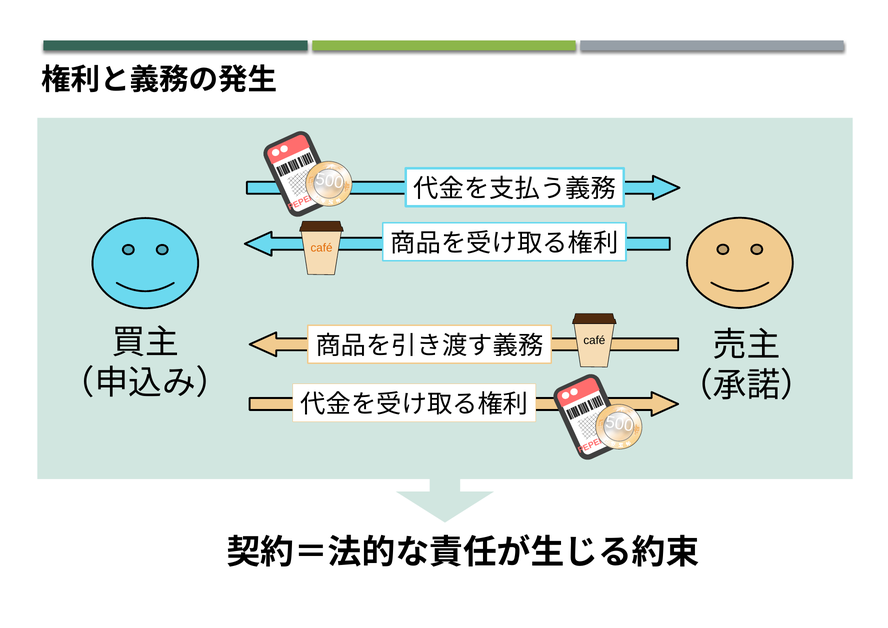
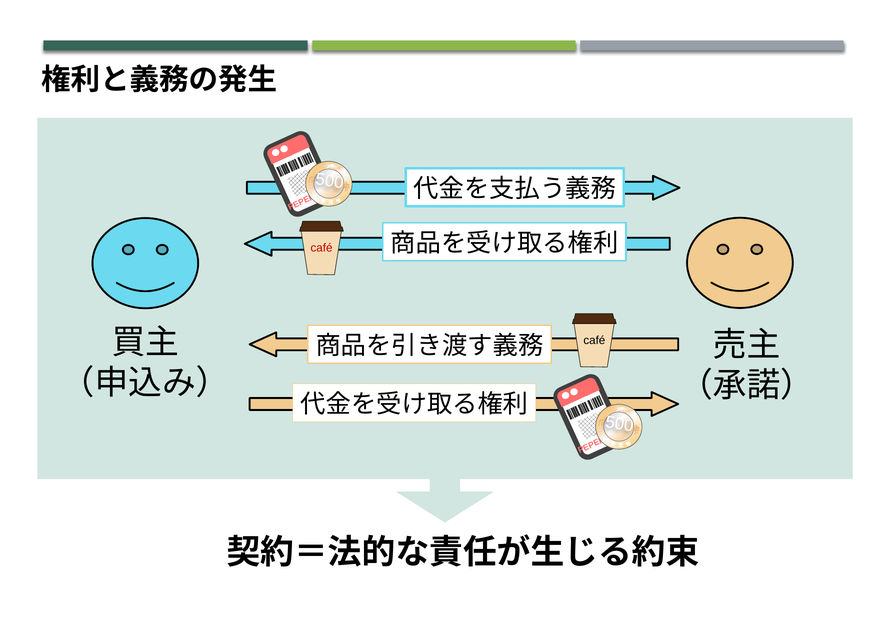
café at (322, 248) colour: orange -> red
